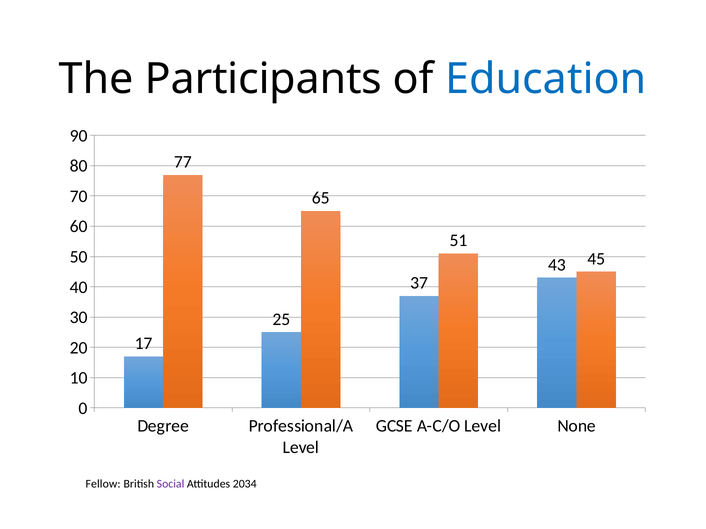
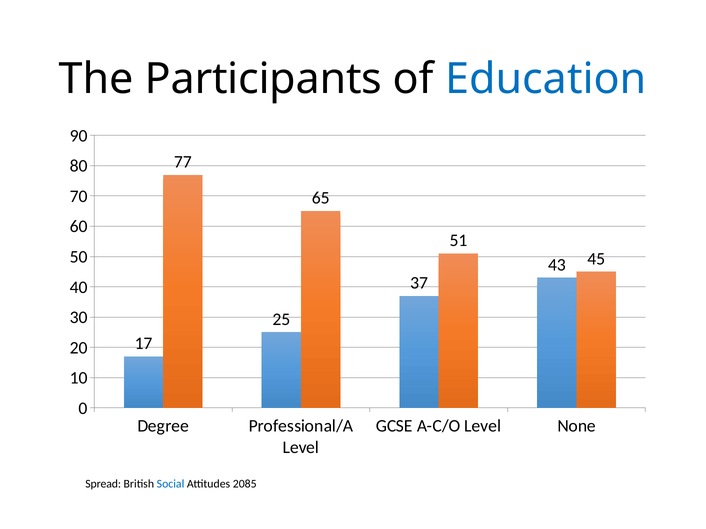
Fellow: Fellow -> Spread
Social colour: purple -> blue
2034: 2034 -> 2085
